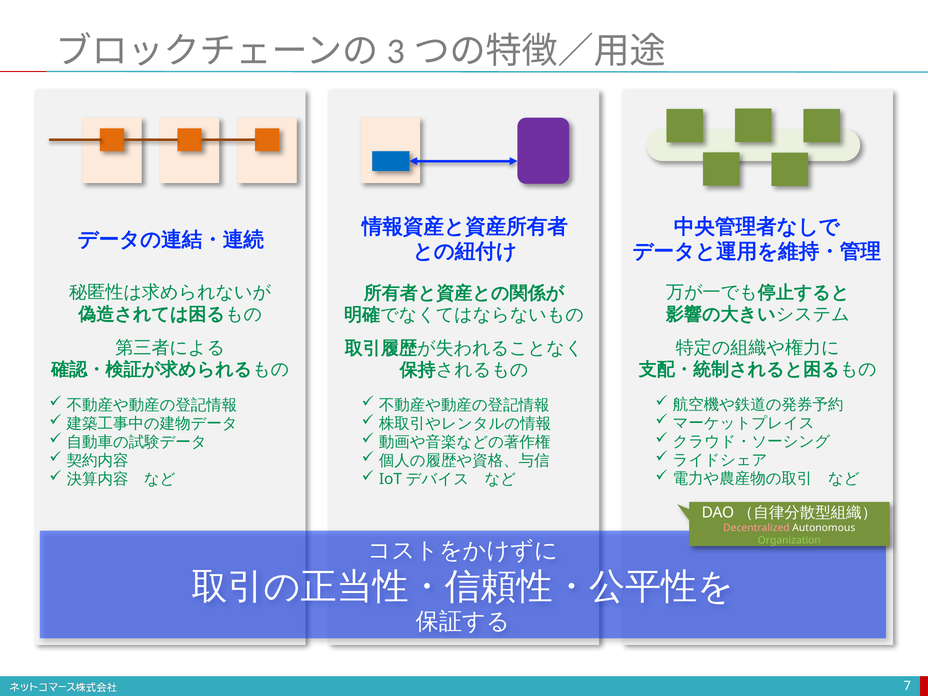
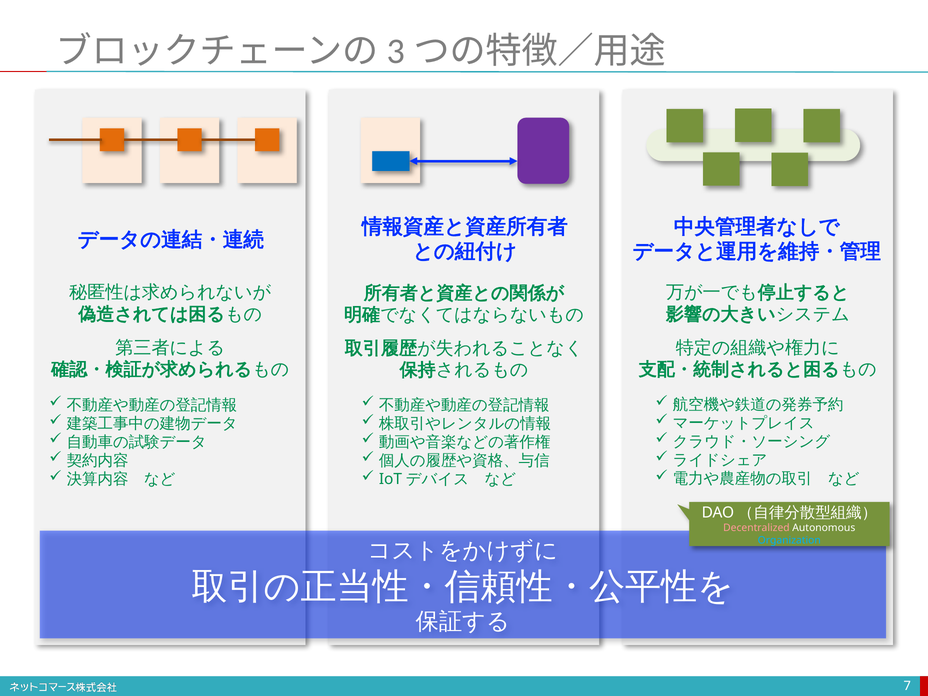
Organization colour: light green -> light blue
